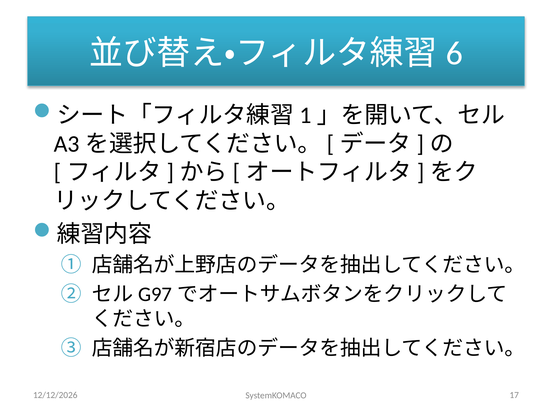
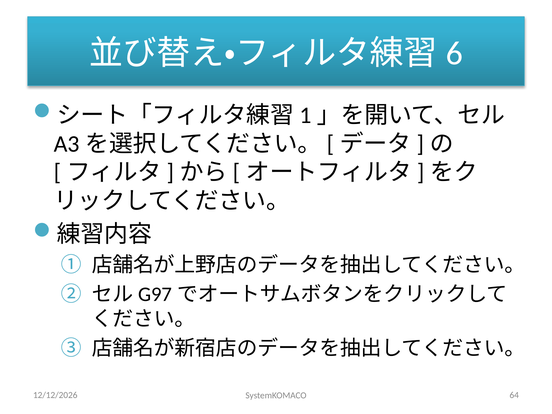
17: 17 -> 64
